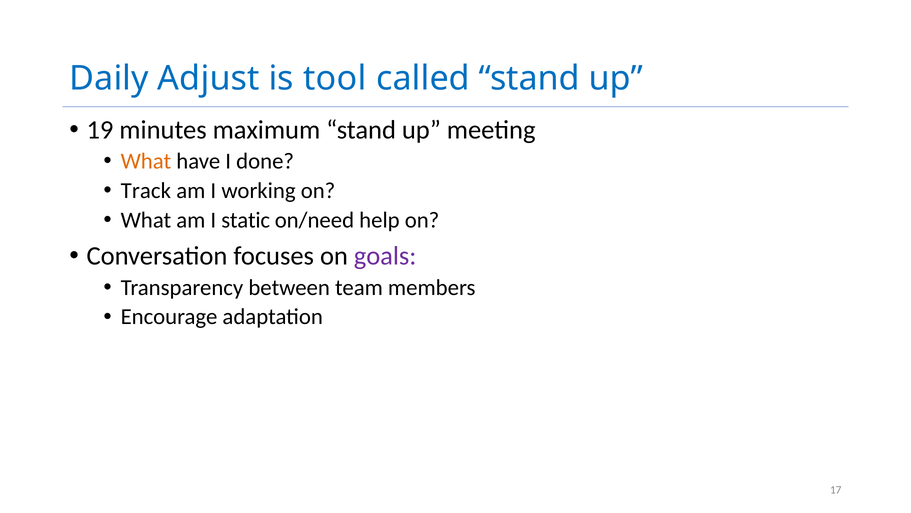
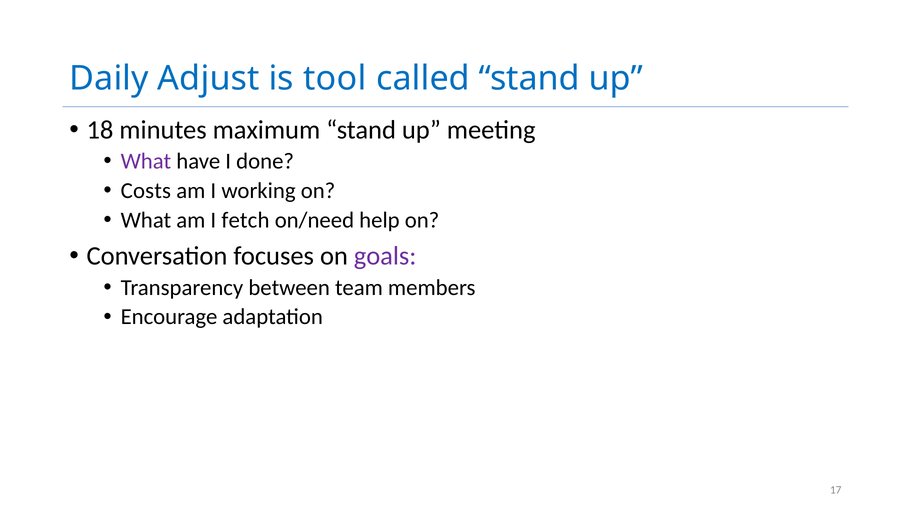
19: 19 -> 18
What at (146, 161) colour: orange -> purple
Track: Track -> Costs
static: static -> fetch
